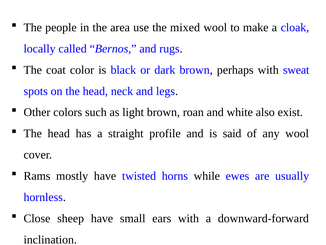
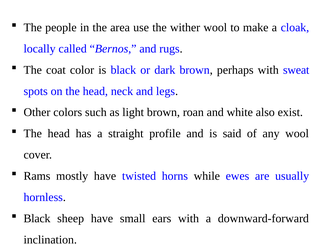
mixed: mixed -> wither
Close at (37, 218): Close -> Black
